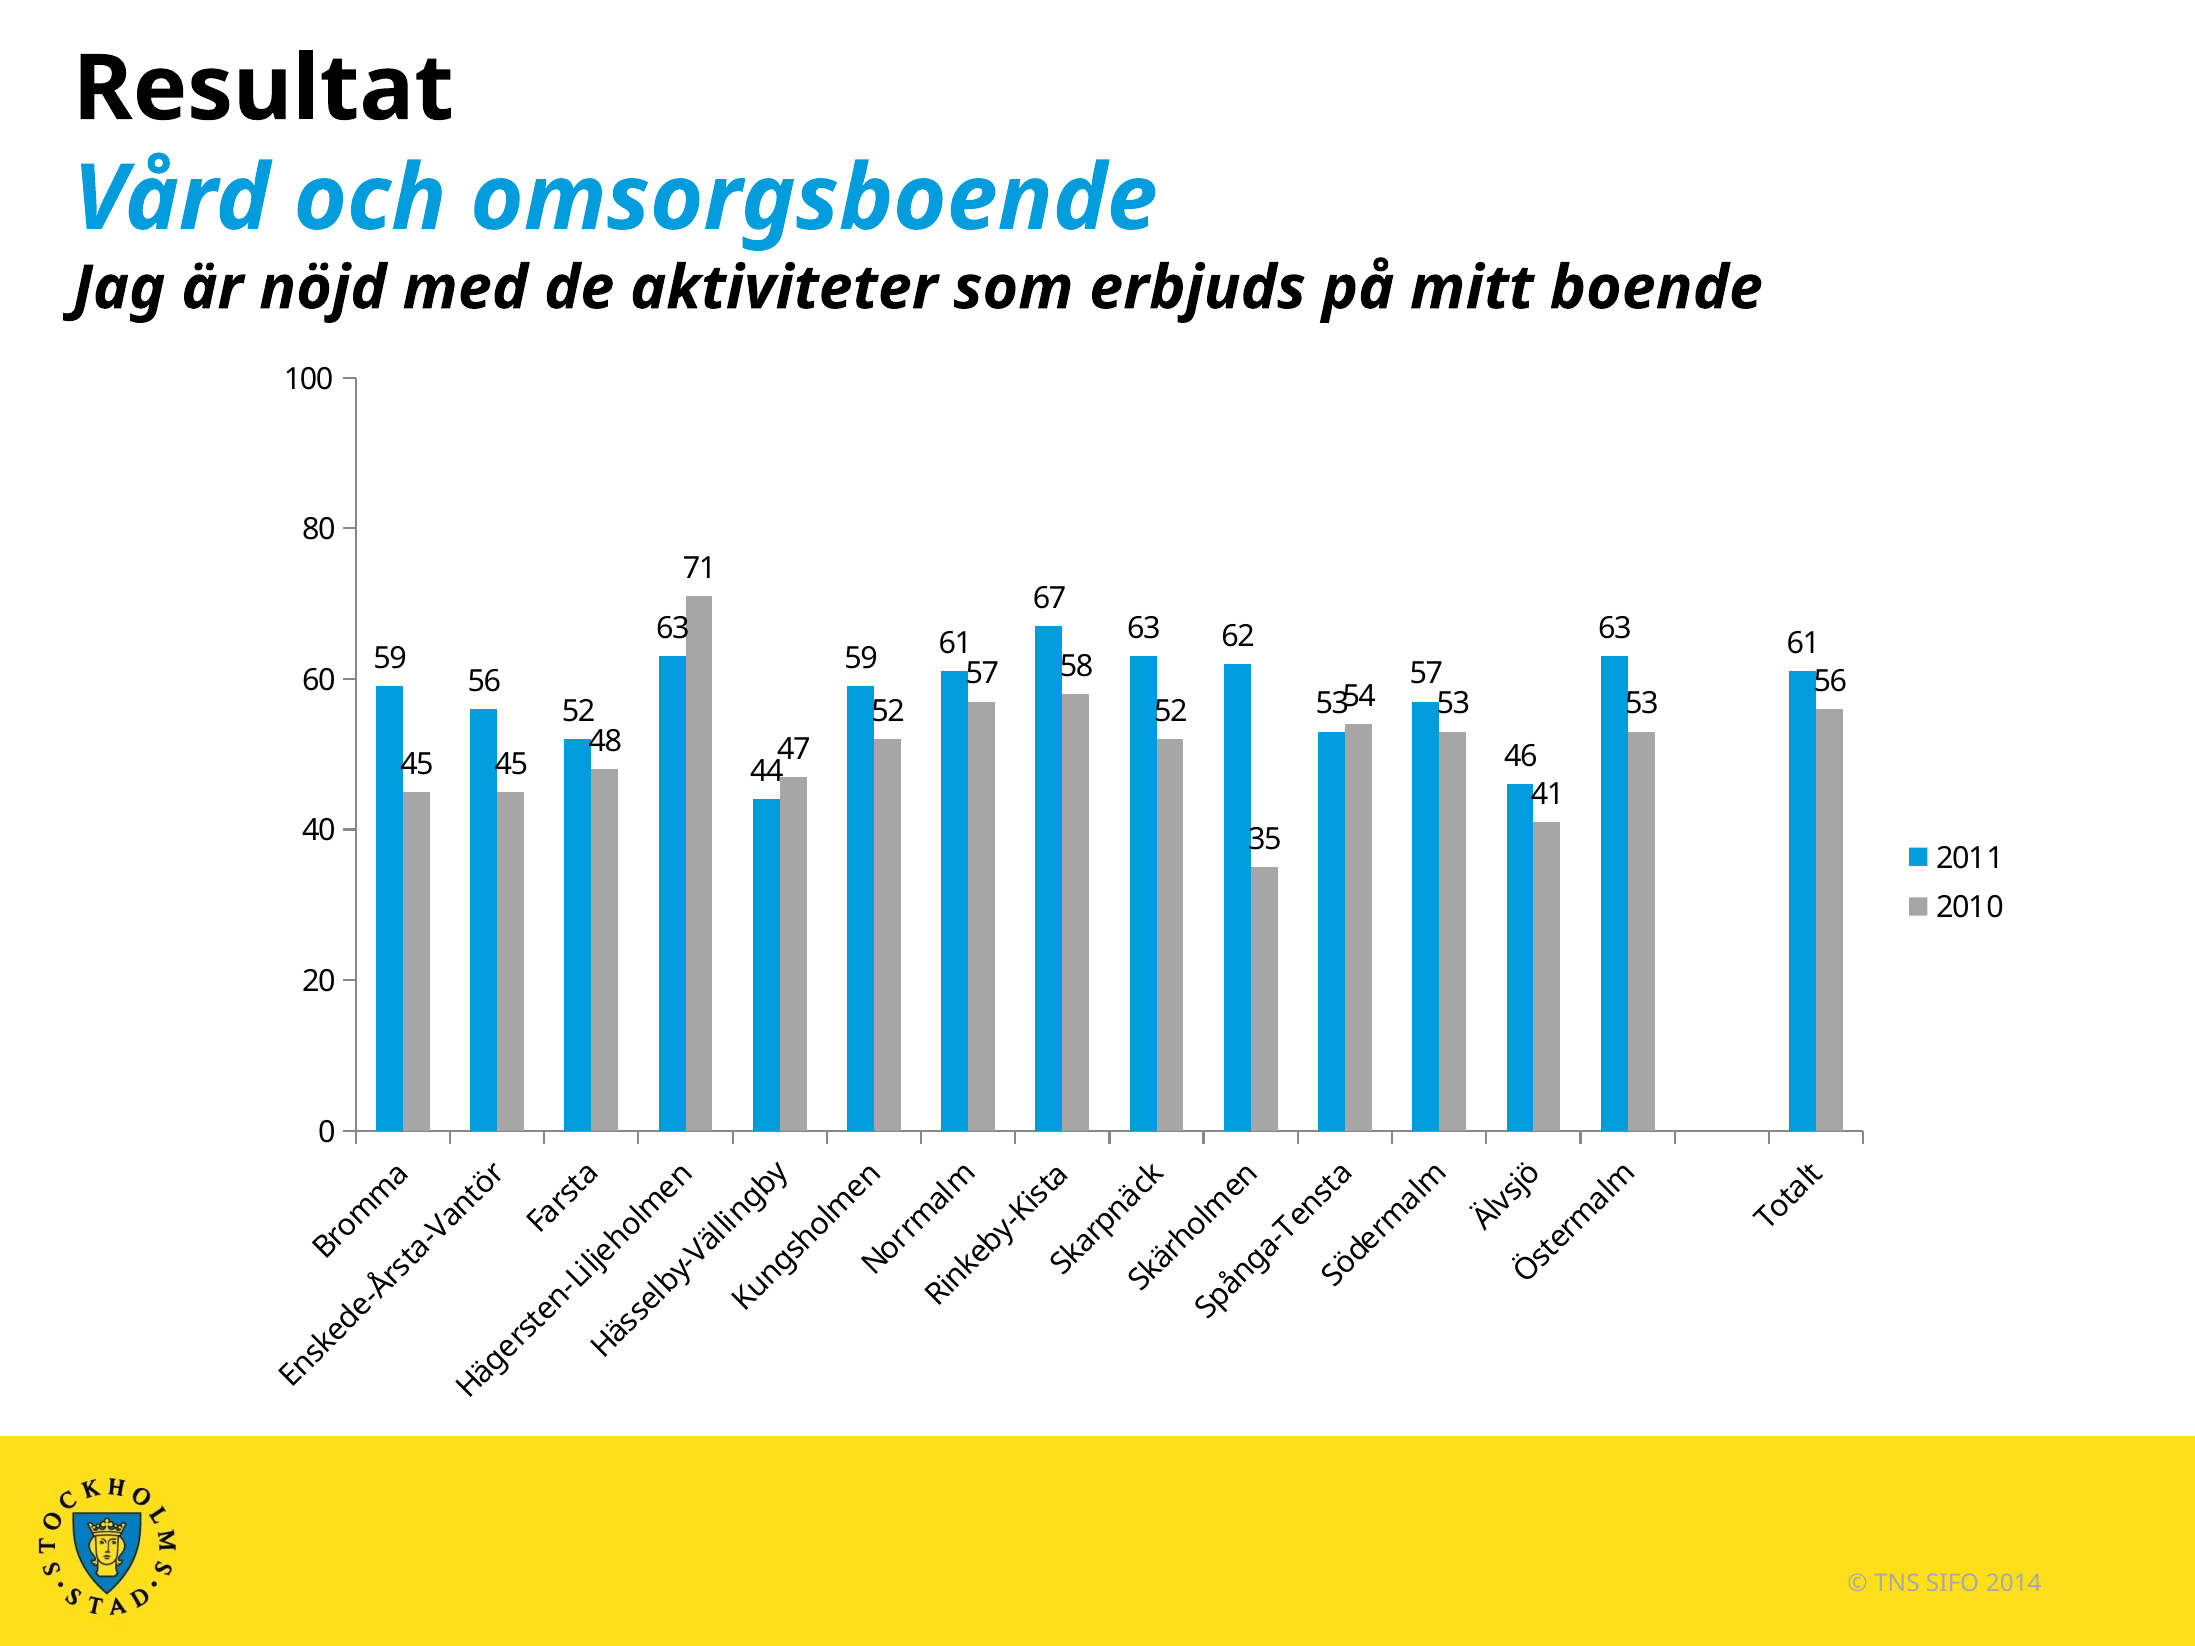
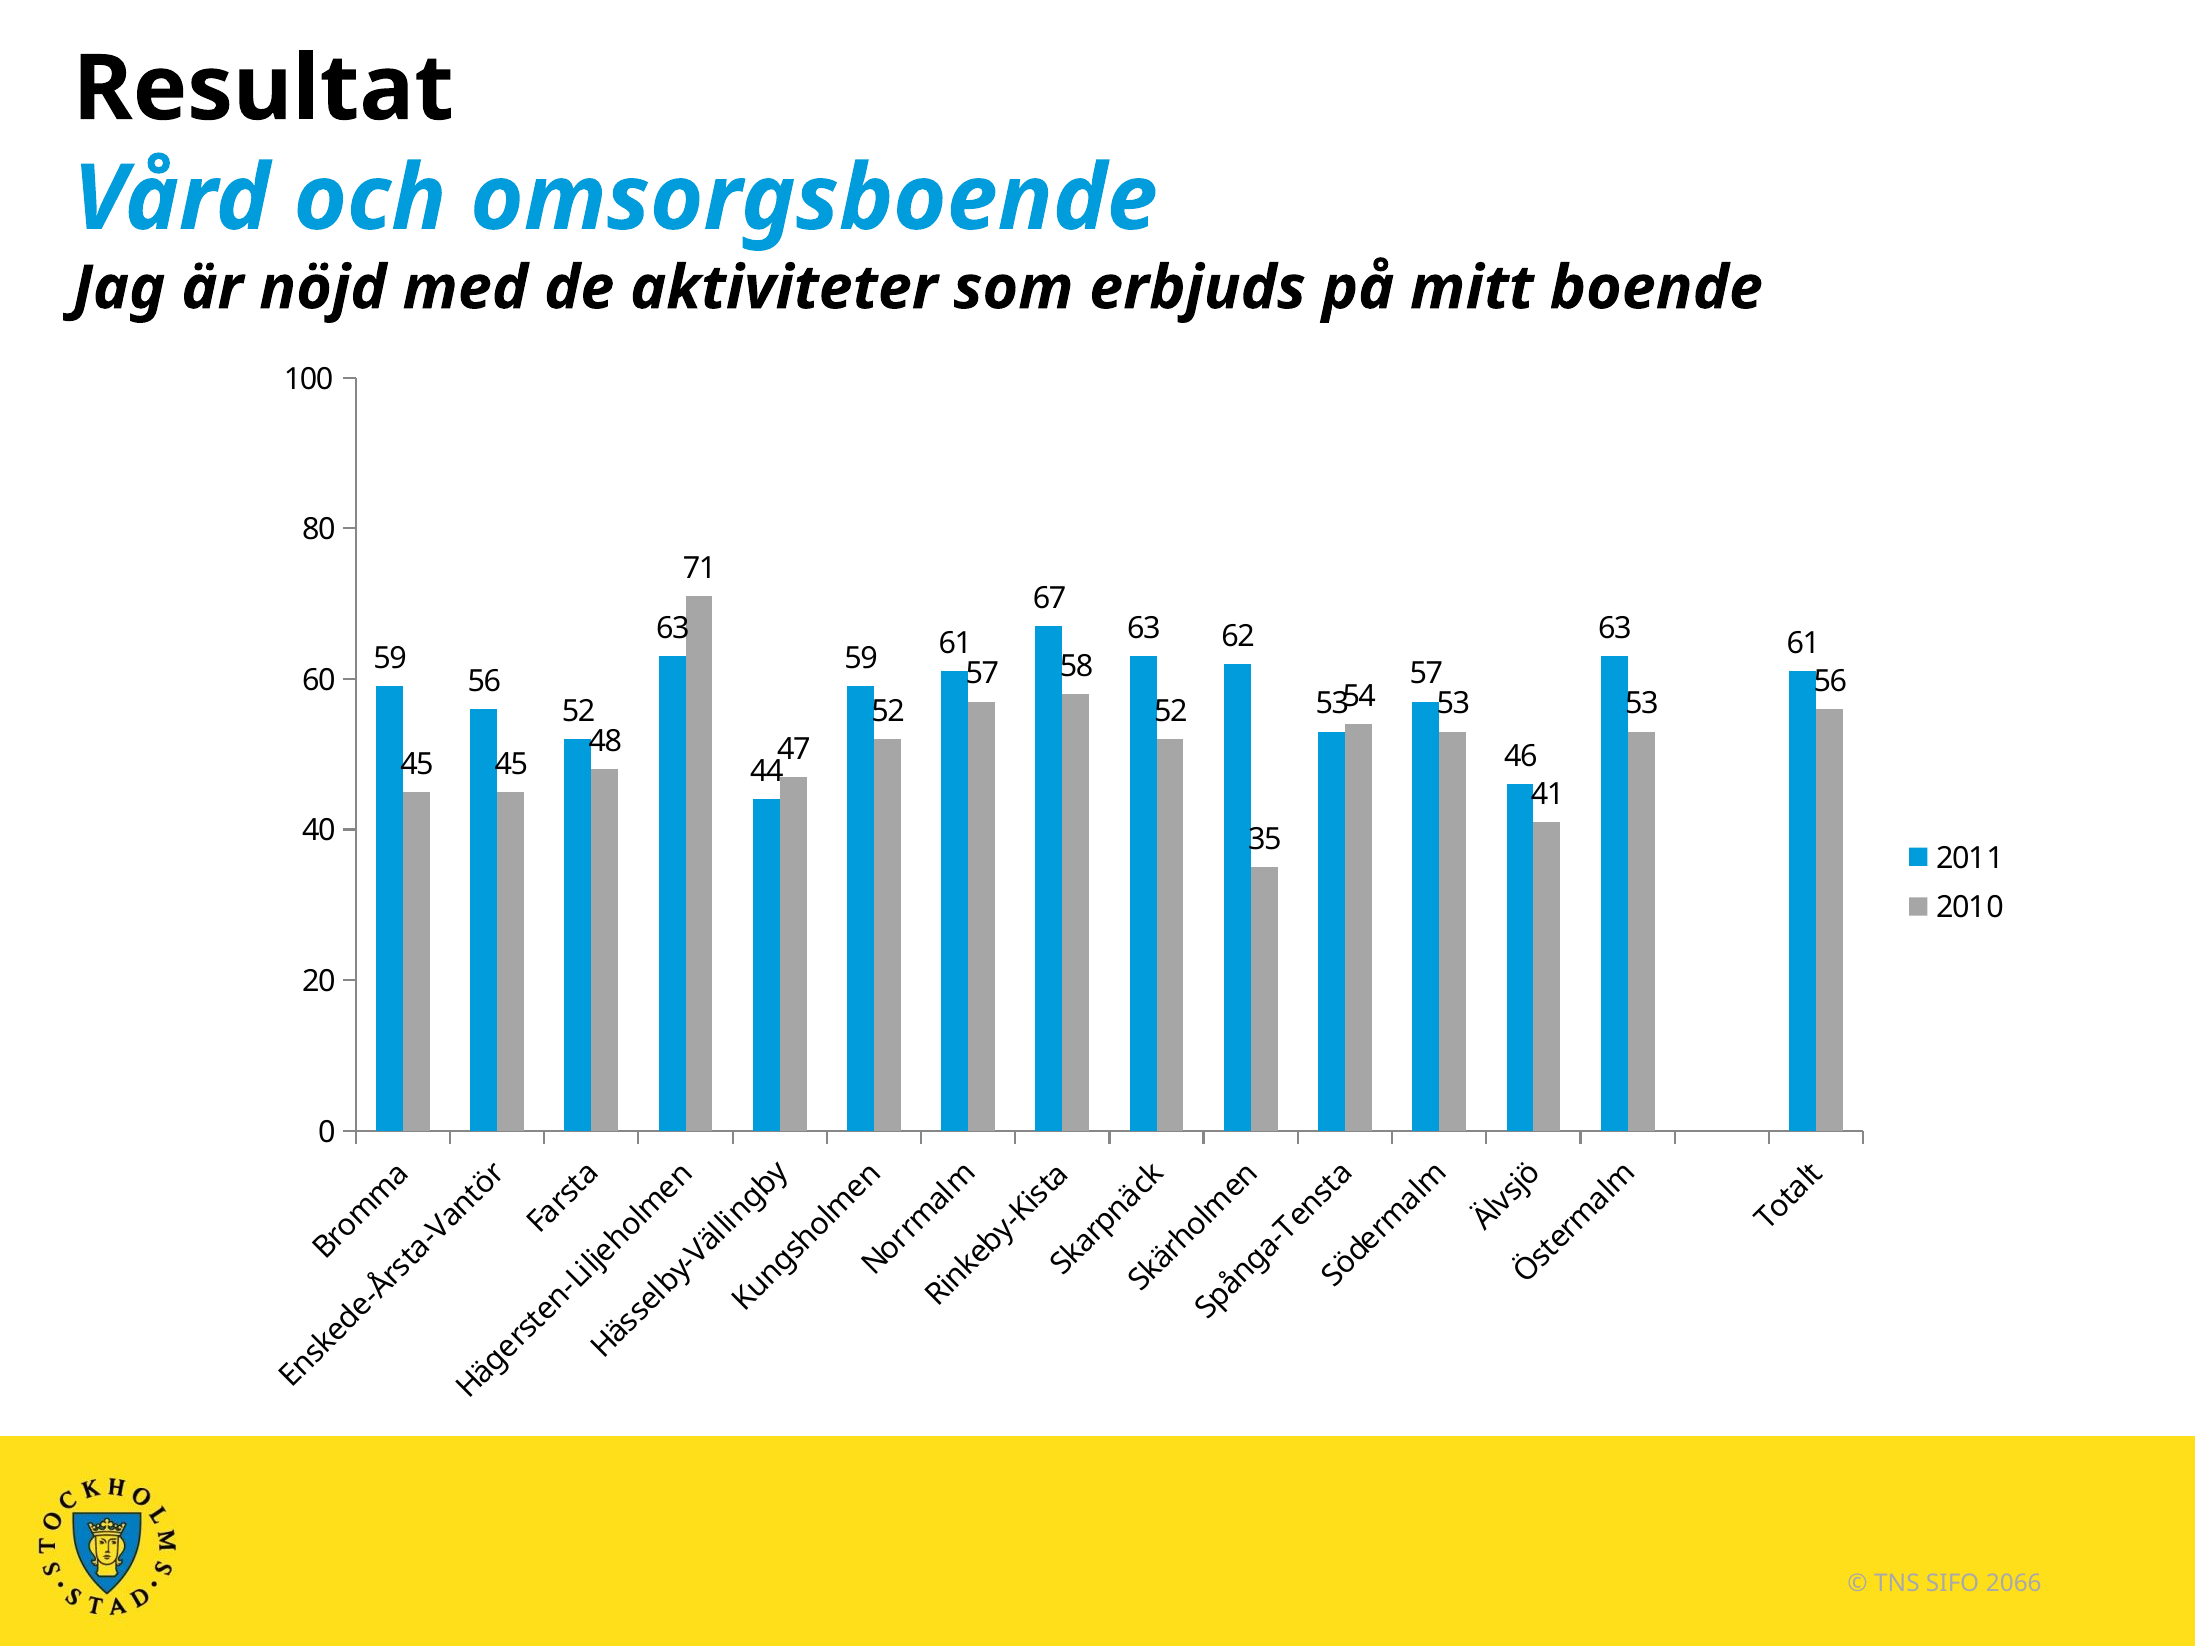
2014: 2014 -> 2066
